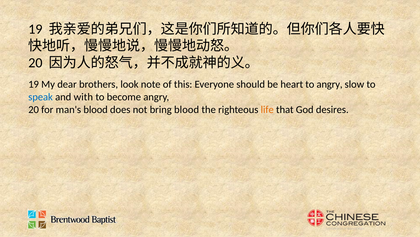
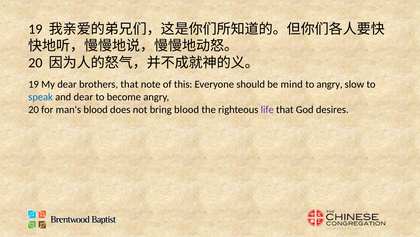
brothers look: look -> that
heart: heart -> mind
and with: with -> dear
life colour: orange -> purple
